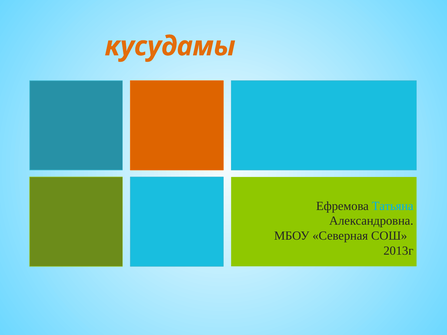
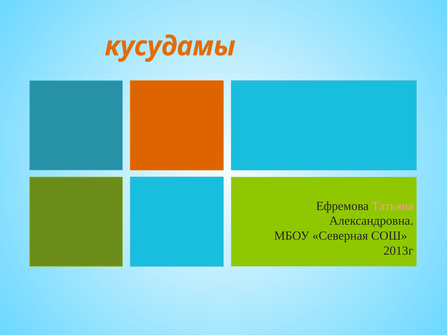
Татьяна colour: light blue -> pink
